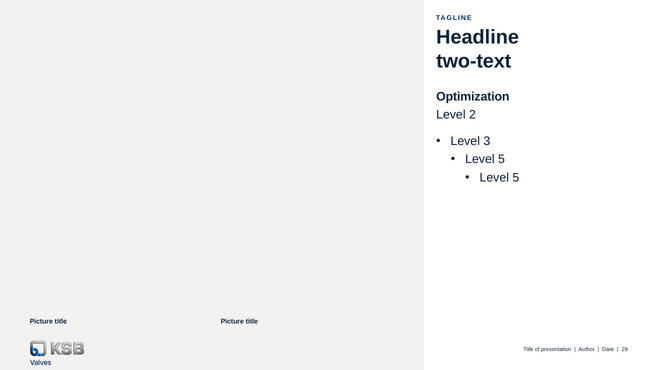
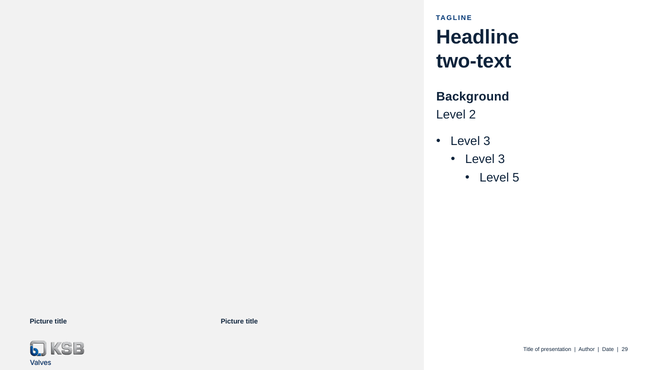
Optimization: Optimization -> Background
5 at (501, 159): 5 -> 3
